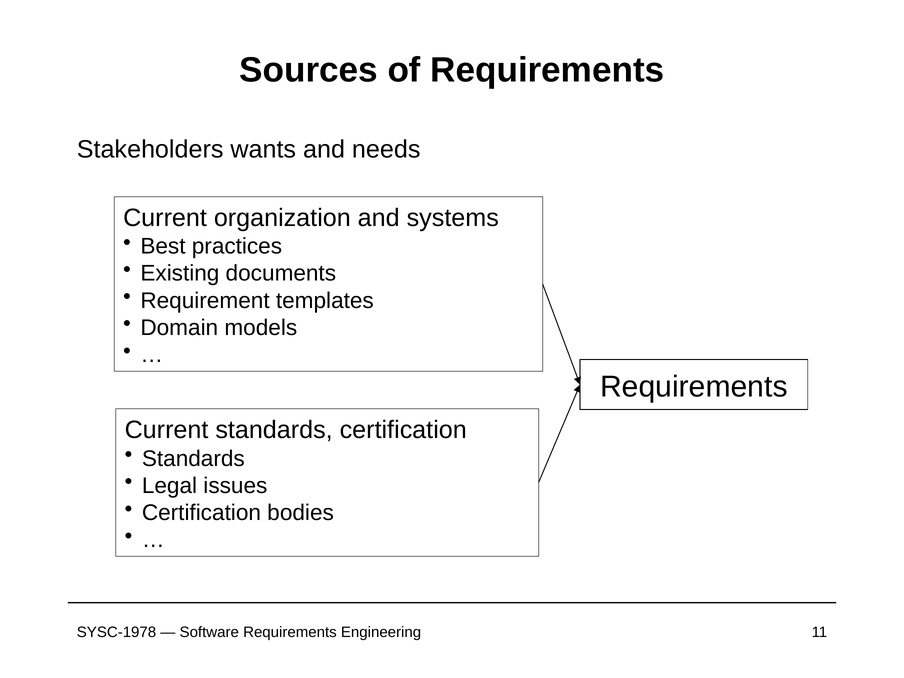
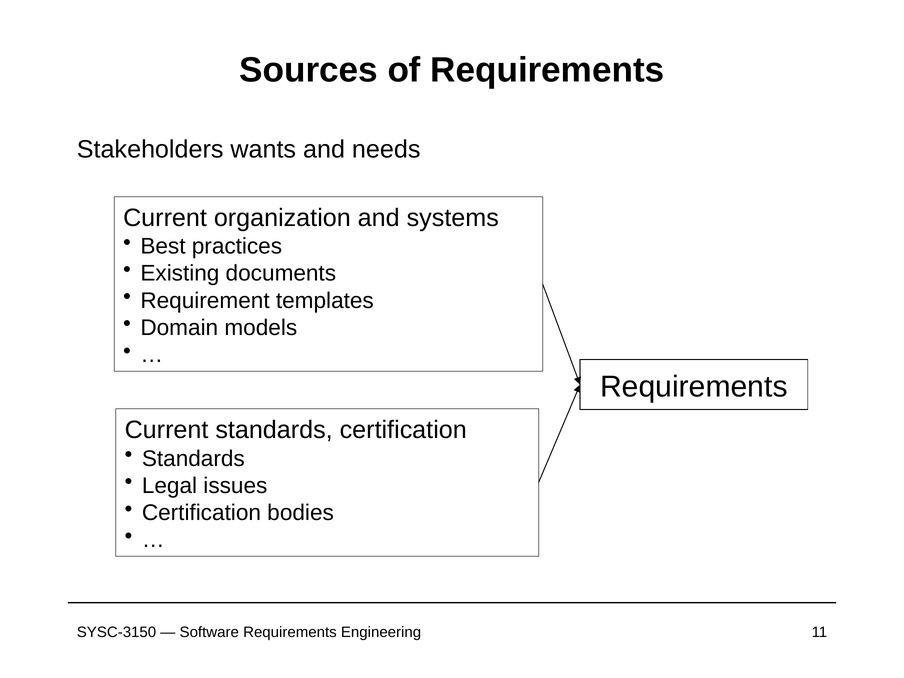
SYSC-1978: SYSC-1978 -> SYSC-3150
